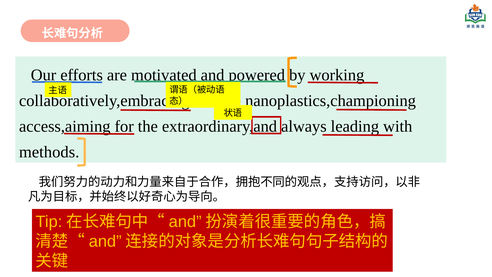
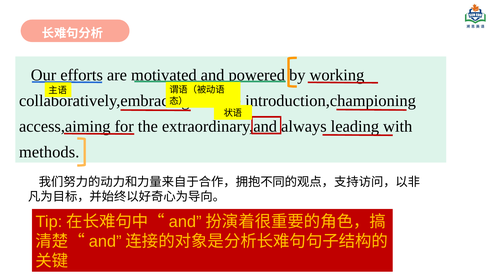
nanoplastics,championing: nanoplastics,championing -> introduction,championing
